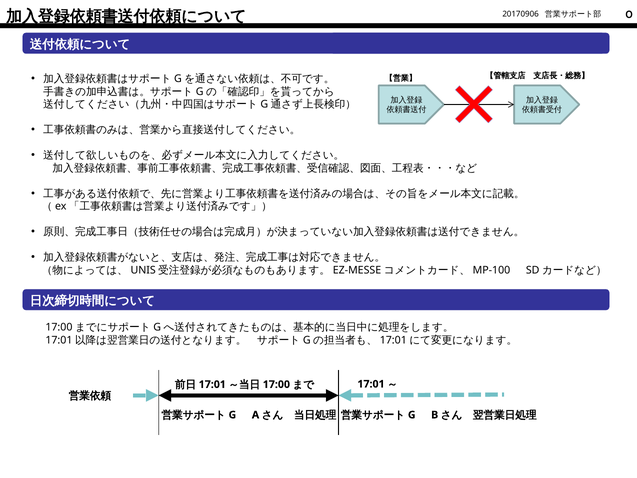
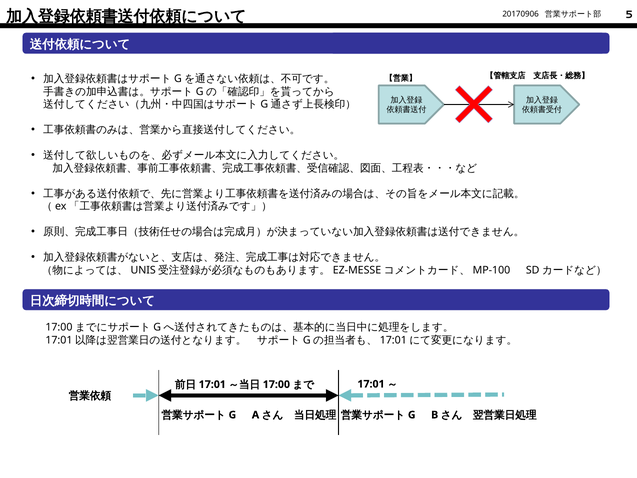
0: 0 -> 5
